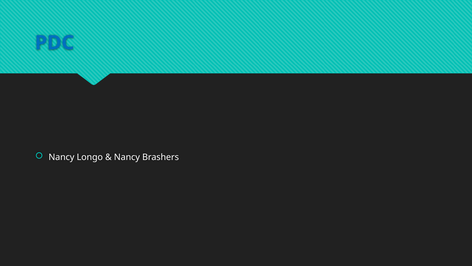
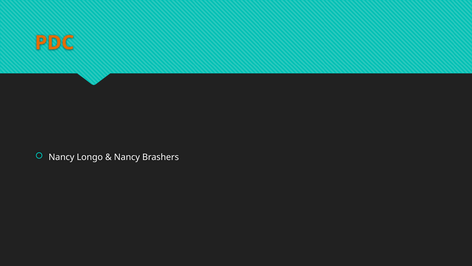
PDC colour: blue -> orange
